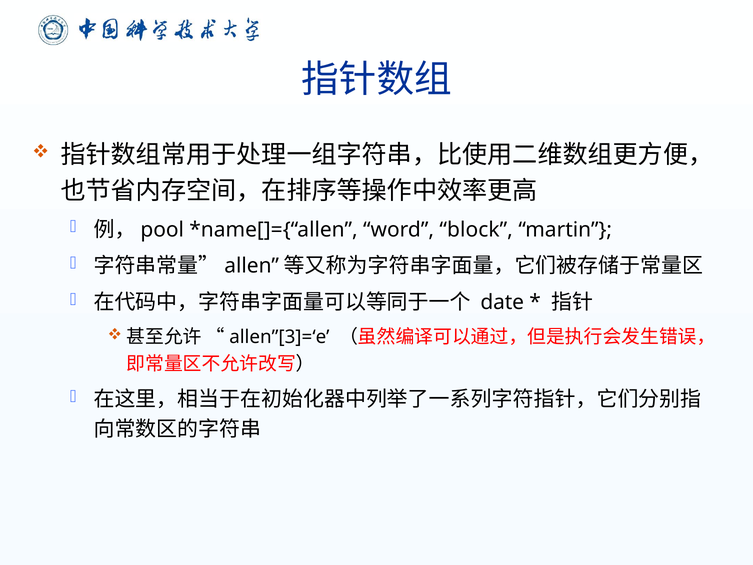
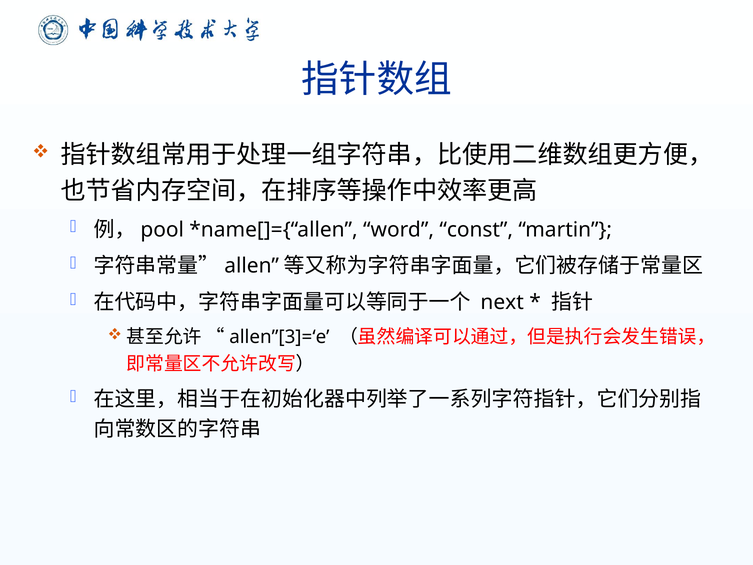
block: block -> const
date: date -> next
